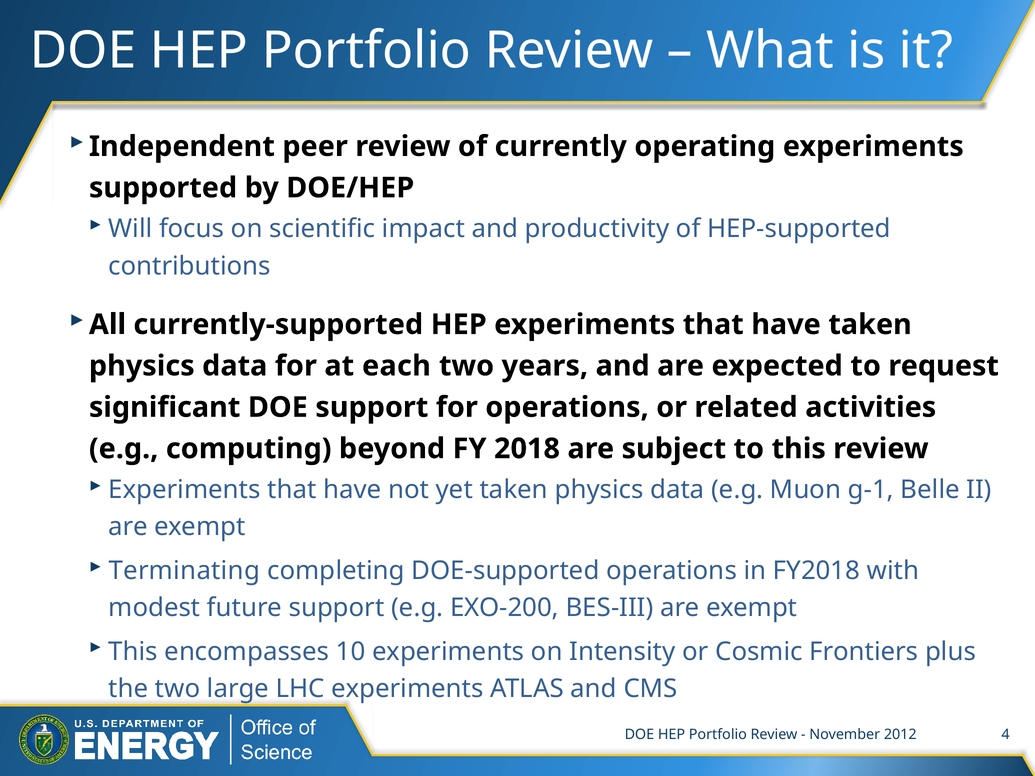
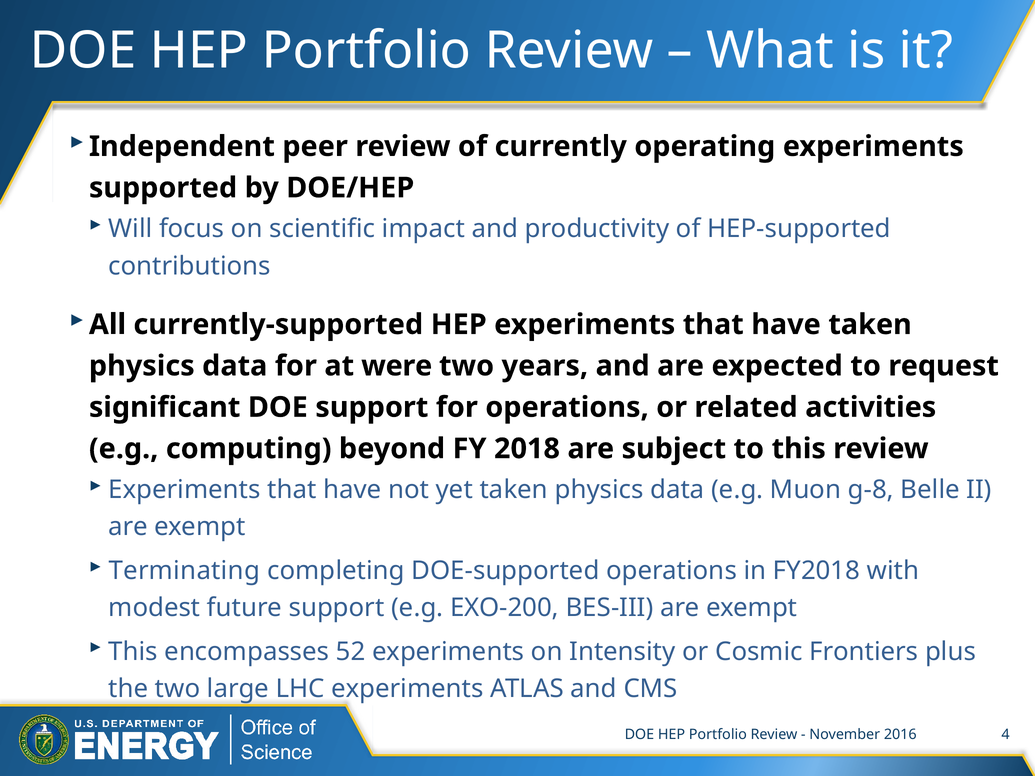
each: each -> were
g-1: g-1 -> g-8
10: 10 -> 52
2012: 2012 -> 2016
